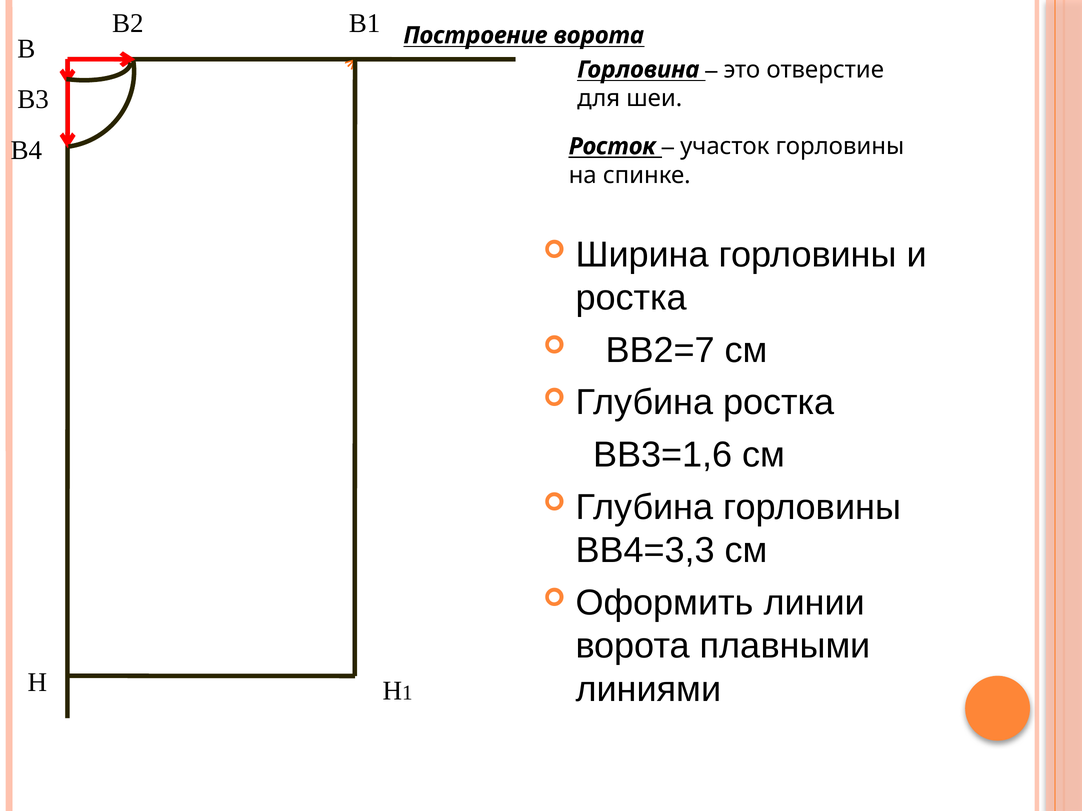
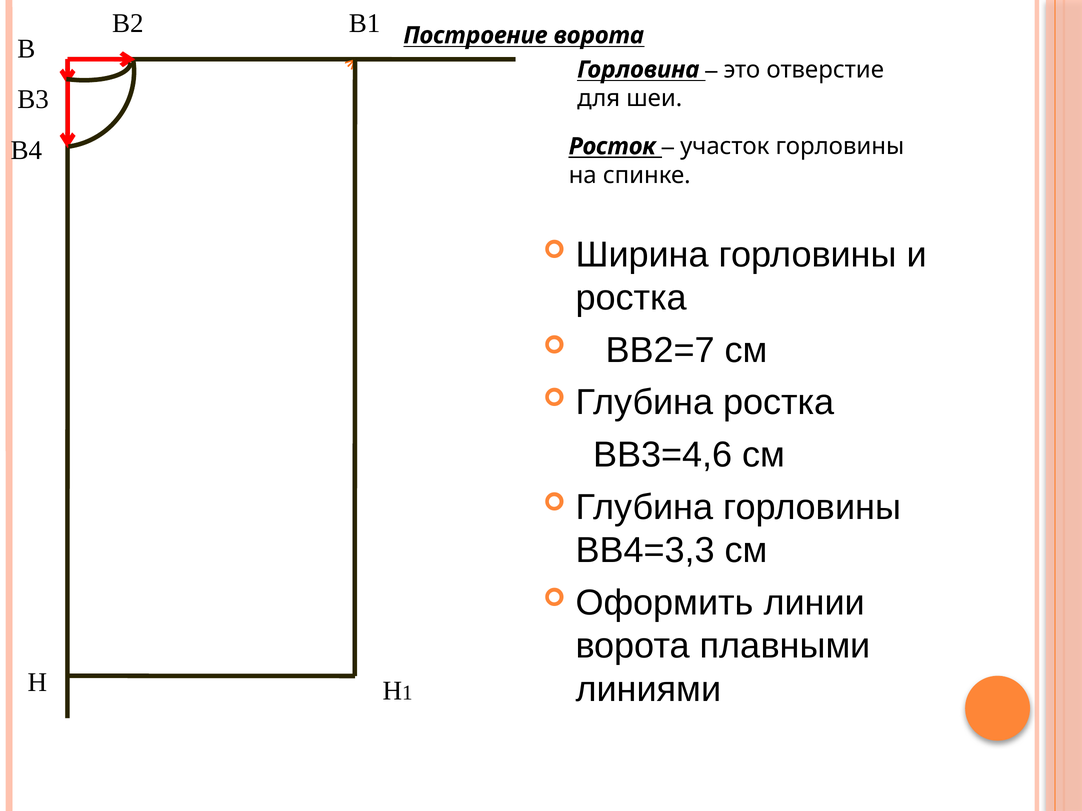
ВВ3=1,6: ВВ3=1,6 -> ВВ3=4,6
